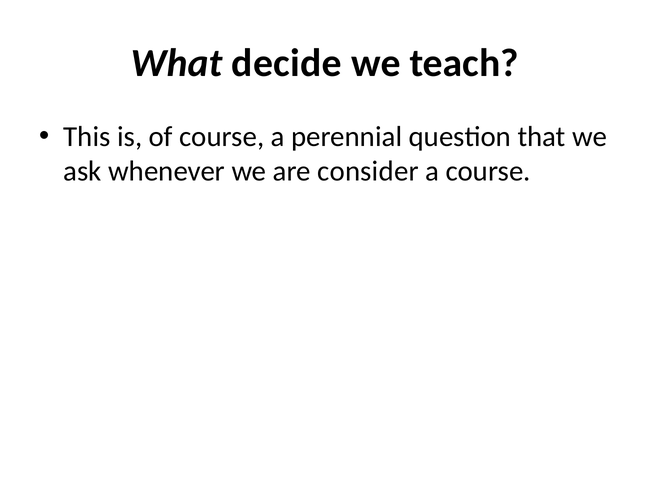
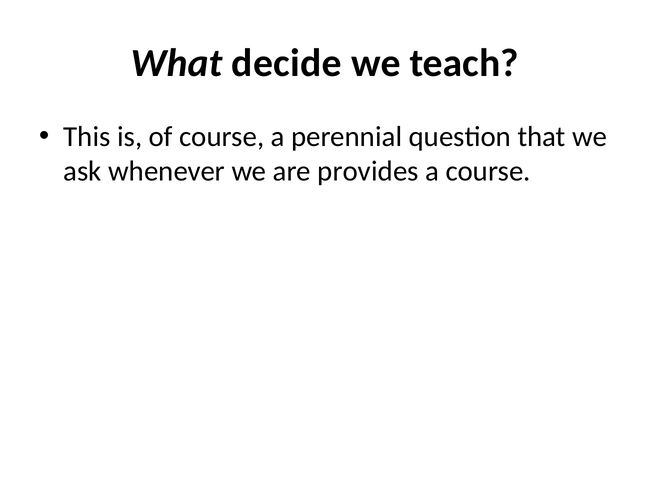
consider: consider -> provides
